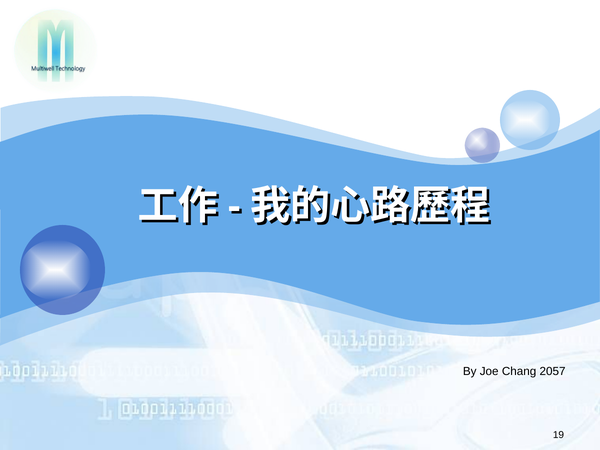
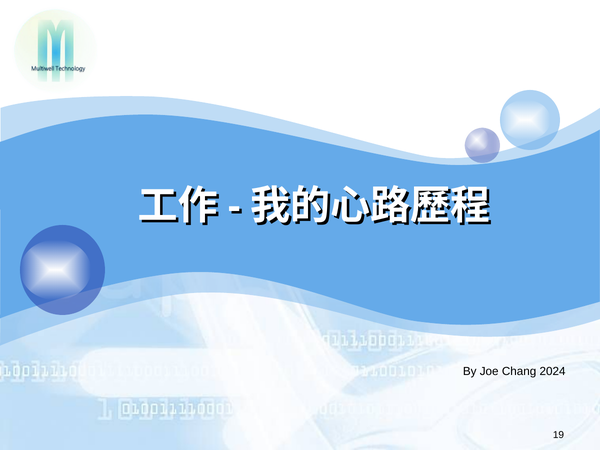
2057: 2057 -> 2024
